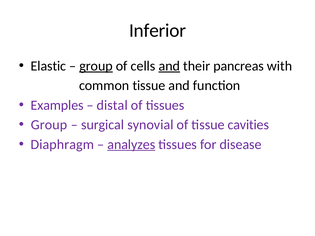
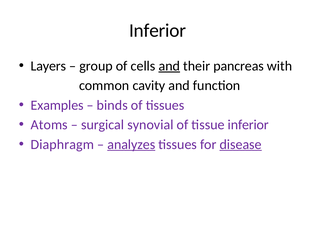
Elastic: Elastic -> Layers
group at (96, 66) underline: present -> none
common tissue: tissue -> cavity
distal: distal -> binds
Group at (49, 125): Group -> Atoms
tissue cavities: cavities -> inferior
disease underline: none -> present
